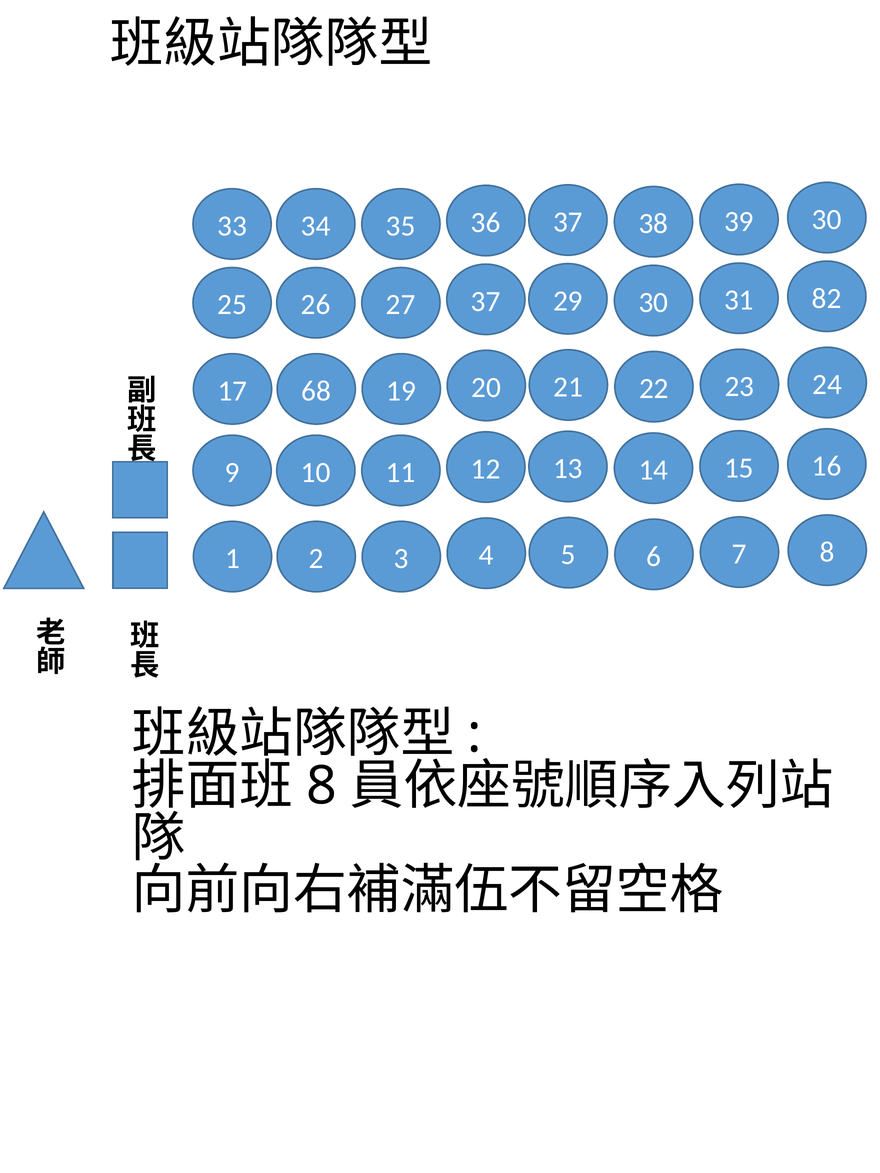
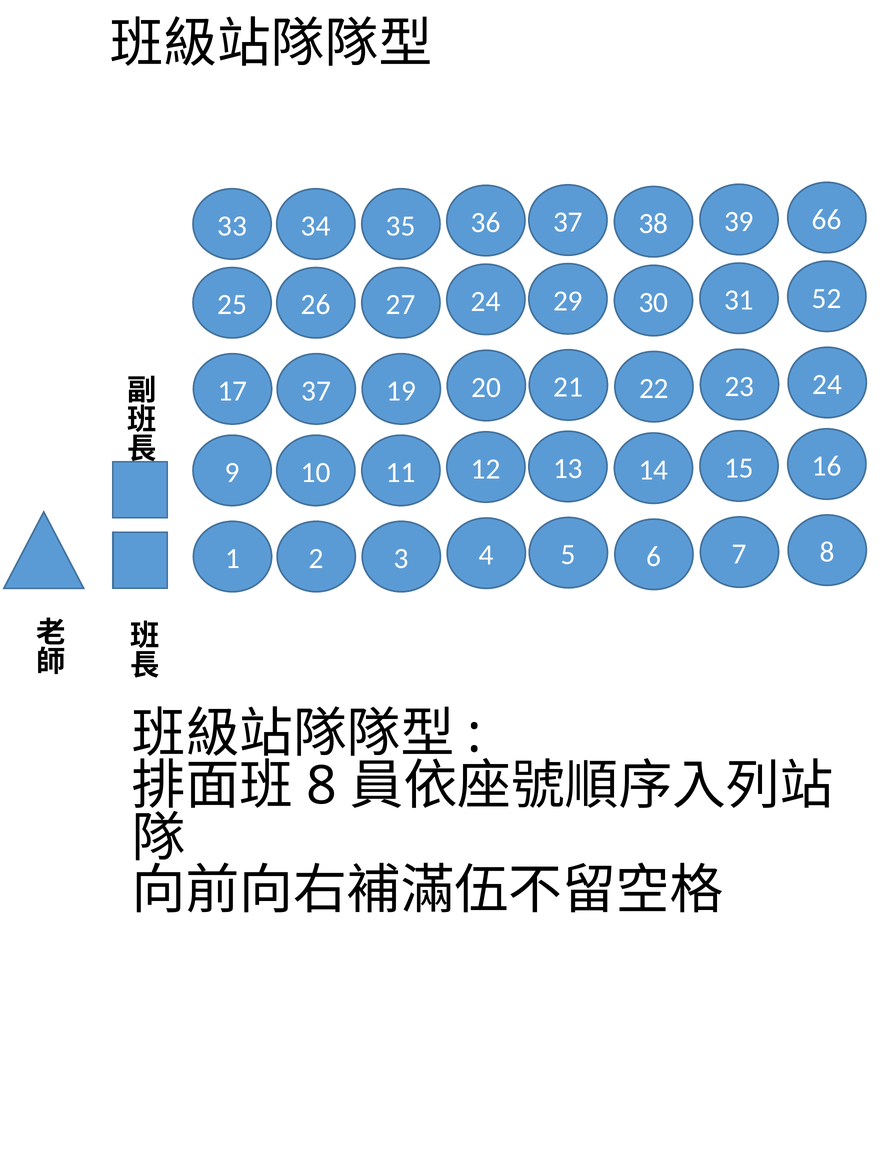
39 30: 30 -> 66
27 37: 37 -> 24
82: 82 -> 52
17 68: 68 -> 37
